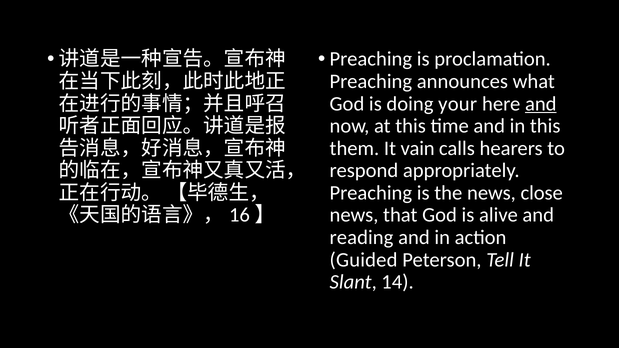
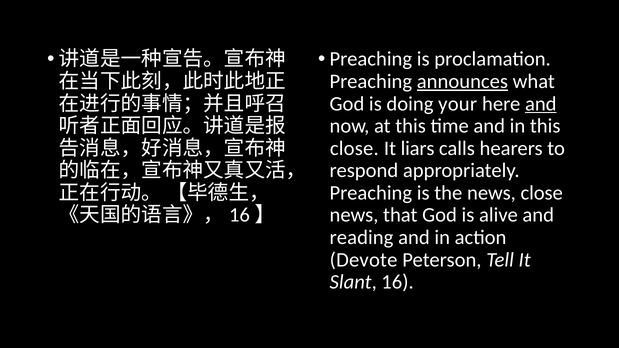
announces underline: none -> present
them at (354, 148): them -> close
vain: vain -> liars
Guided: Guided -> Devote
14: 14 -> 16
